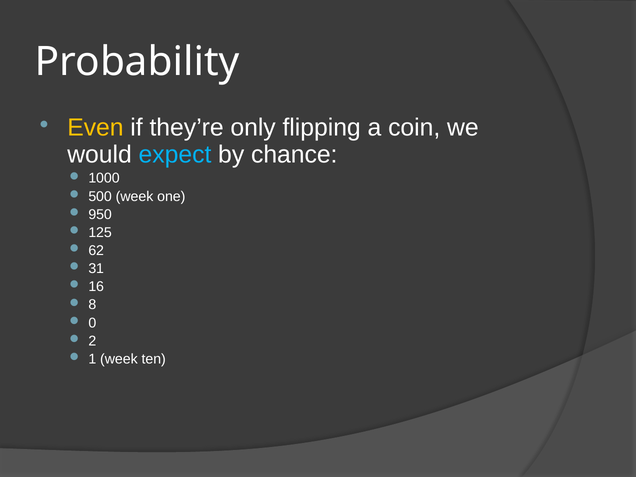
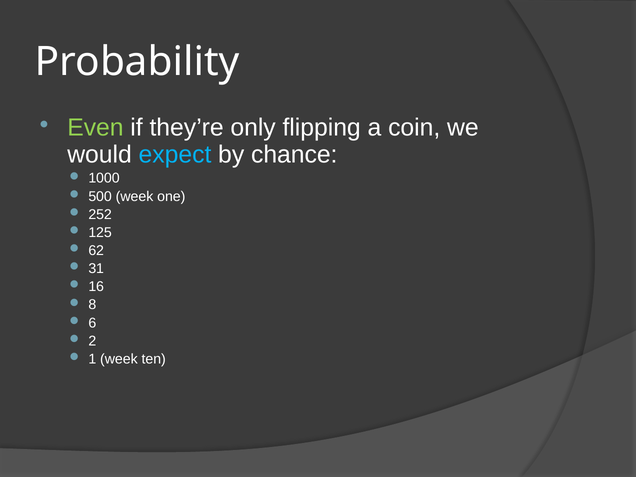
Even colour: yellow -> light green
950: 950 -> 252
0: 0 -> 6
